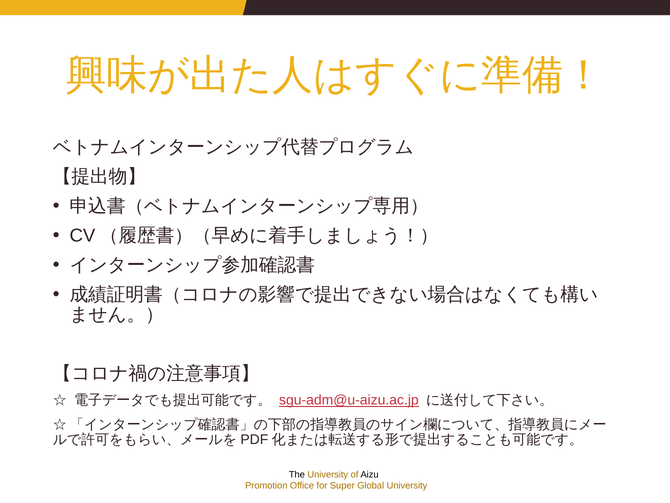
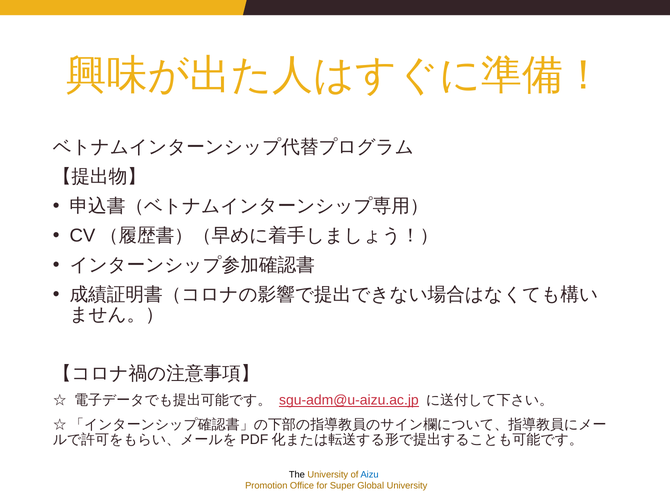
Aizu colour: black -> blue
